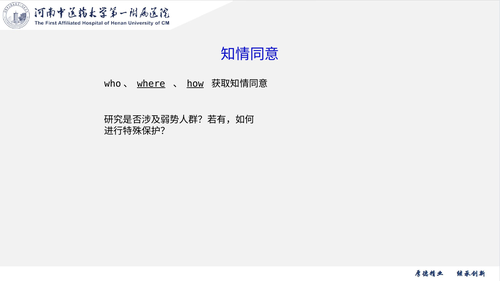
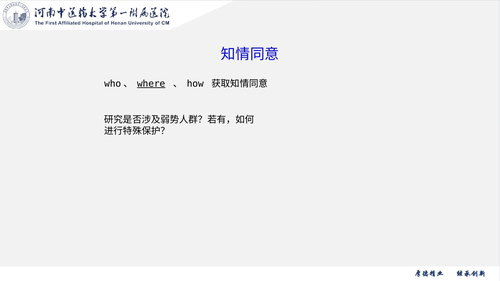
how underline: present -> none
